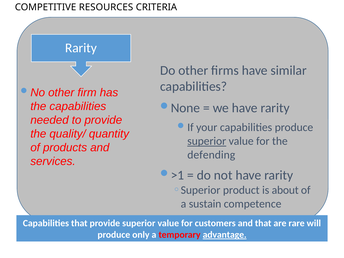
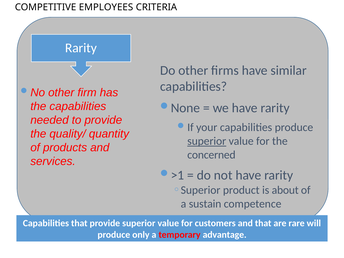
RESOURCES: RESOURCES -> EMPLOYEES
defending: defending -> concerned
advantage underline: present -> none
